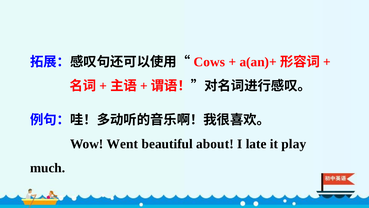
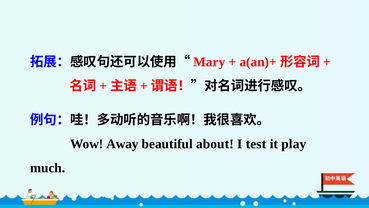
Cows: Cows -> Mary
Went: Went -> Away
late: late -> test
